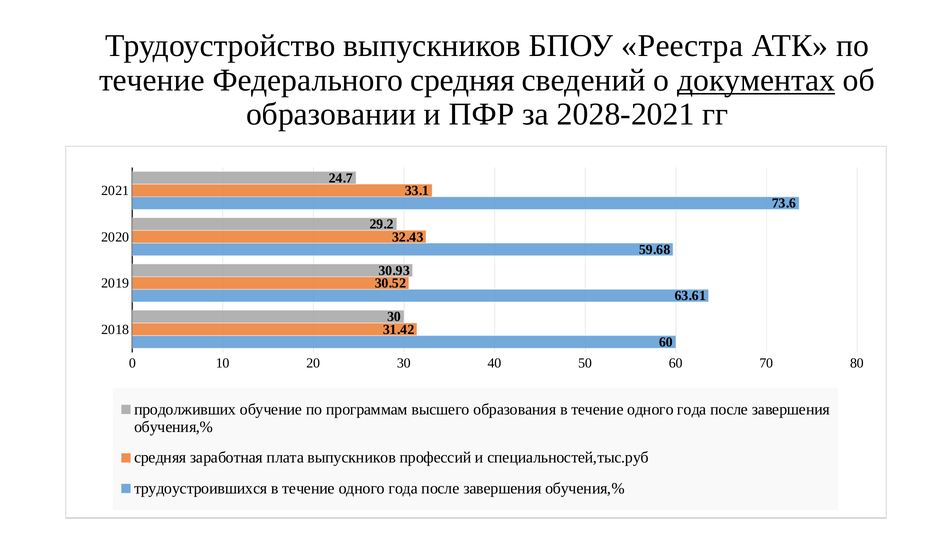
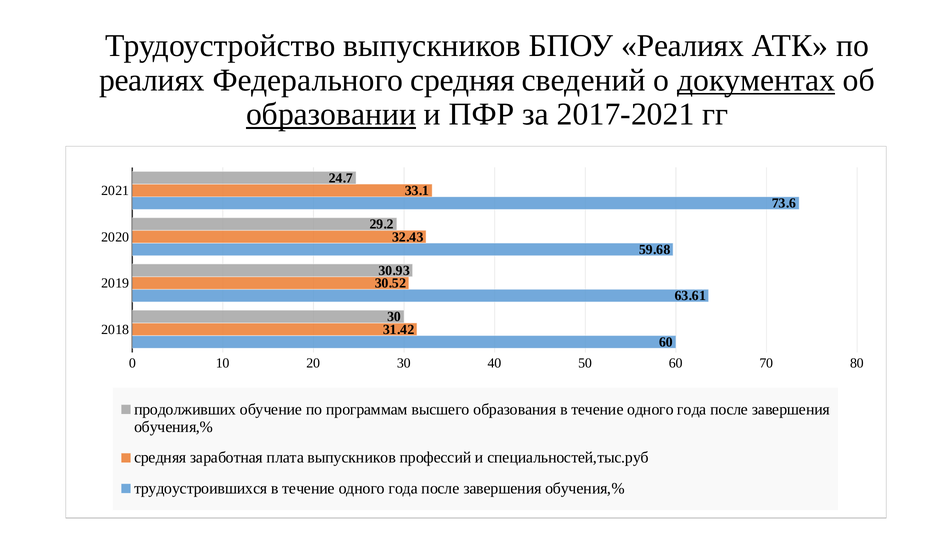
БПОУ Реестра: Реестра -> Реалиях
течение at (152, 80): течение -> реалиях
образовании underline: none -> present
2028-2021: 2028-2021 -> 2017-2021
